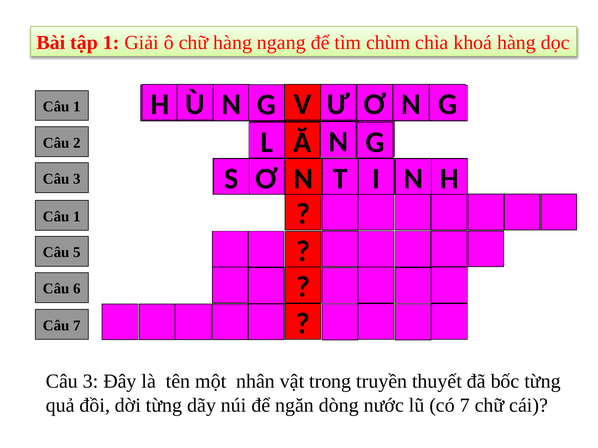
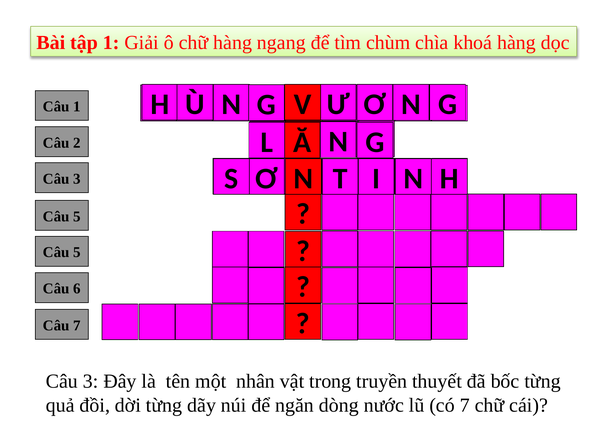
1 at (77, 217): 1 -> 5
